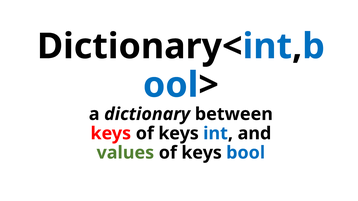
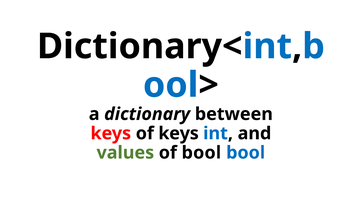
values of keys: keys -> bool
